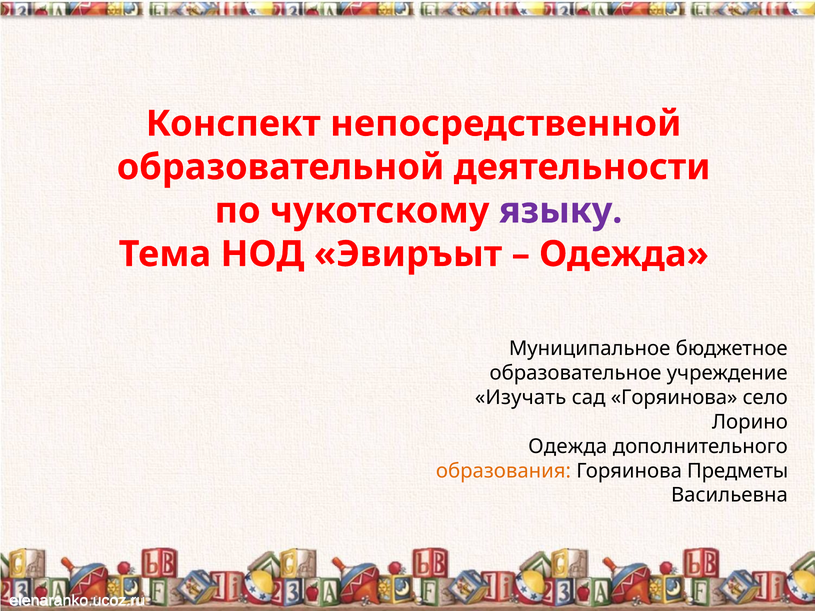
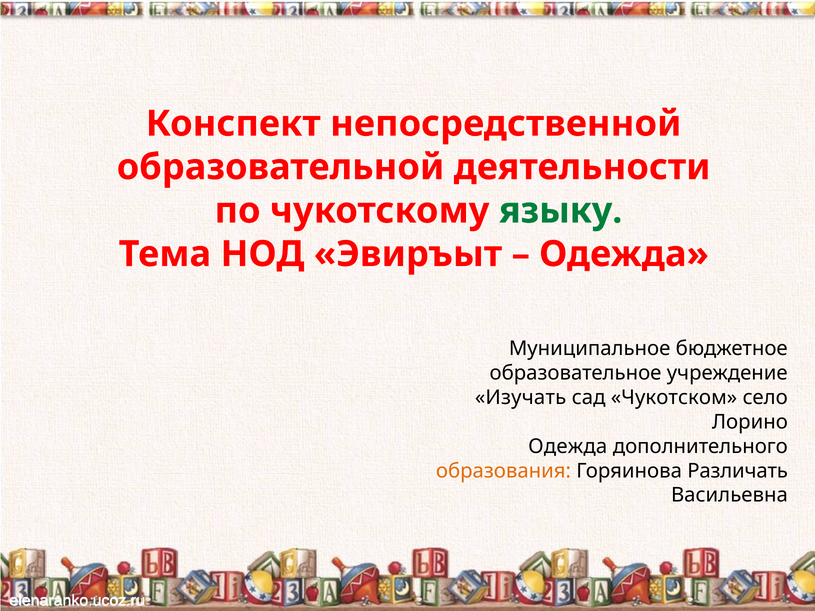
языку colour: purple -> green
сад Горяинова: Горяинова -> Чукотском
Предметы: Предметы -> Различать
